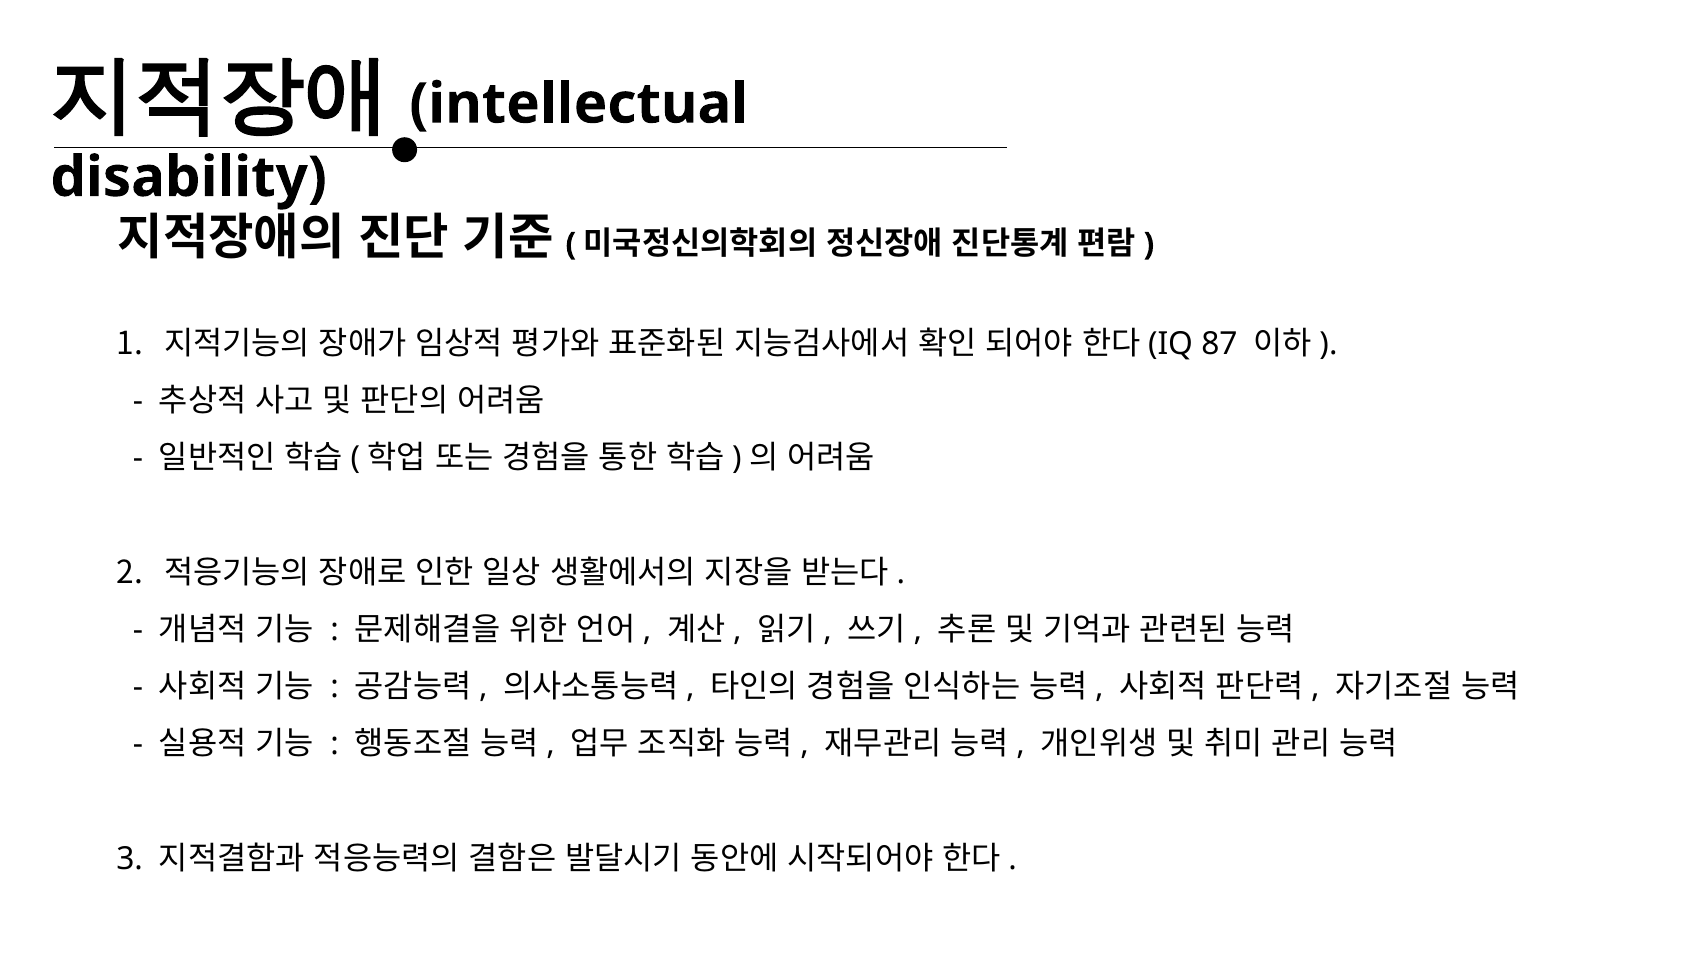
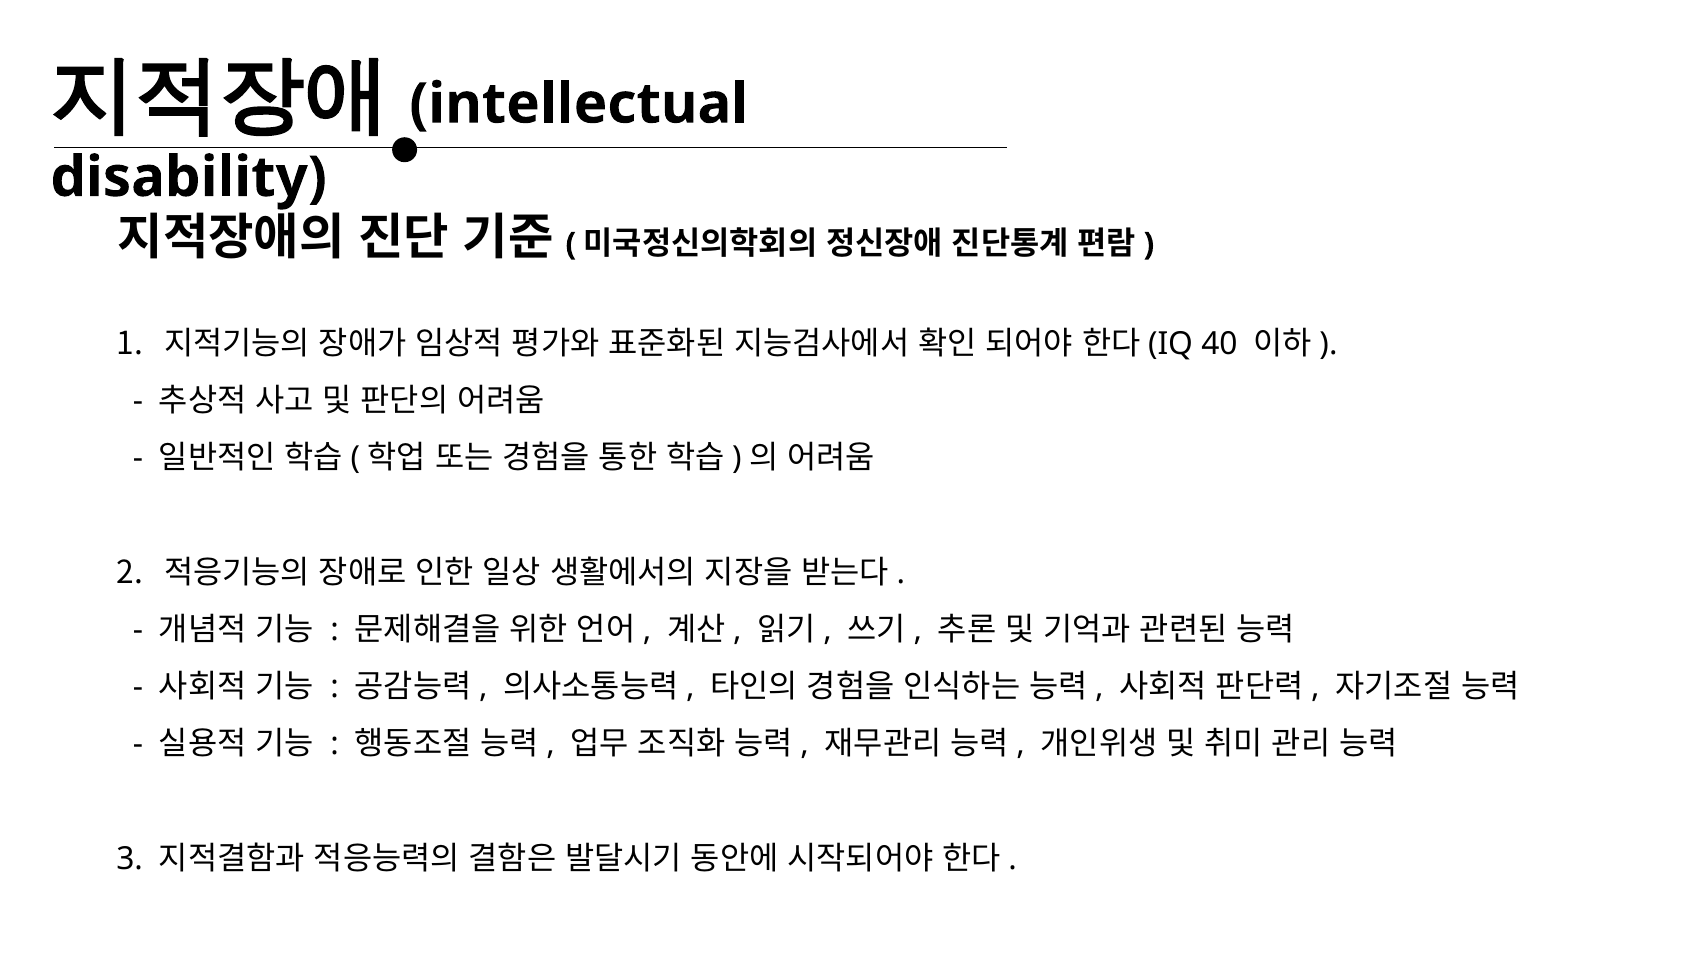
87: 87 -> 40
